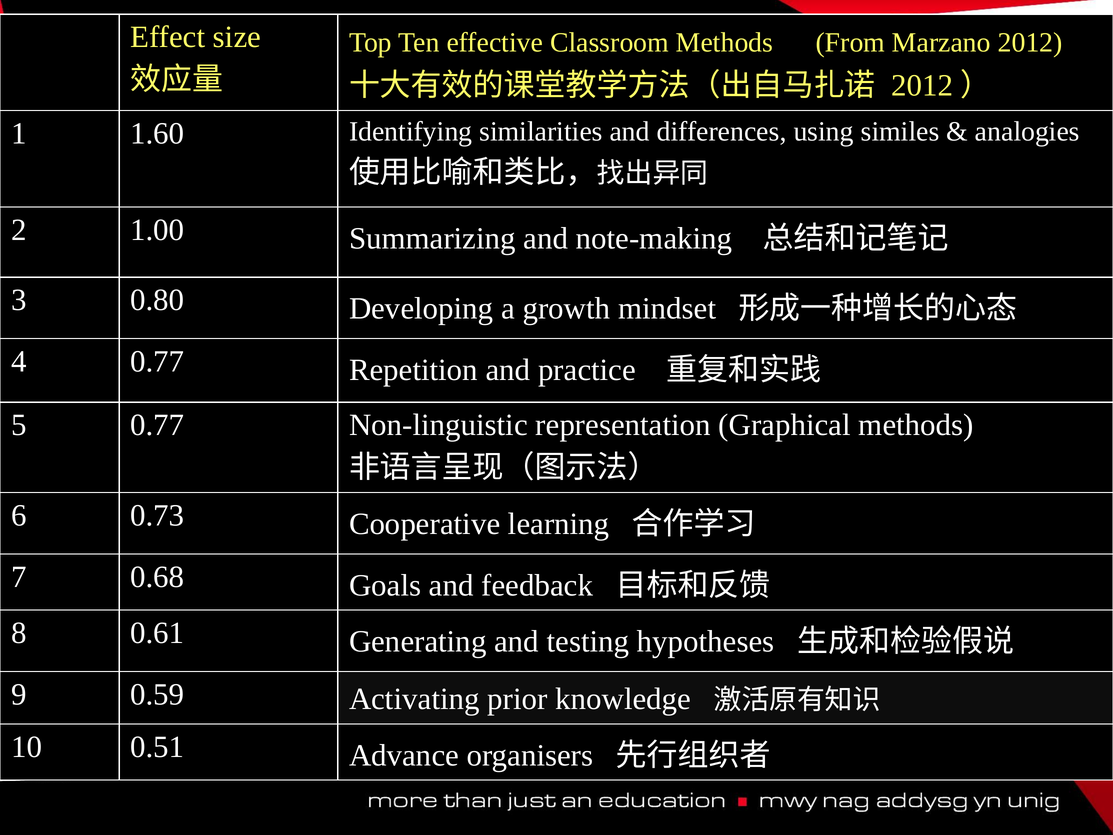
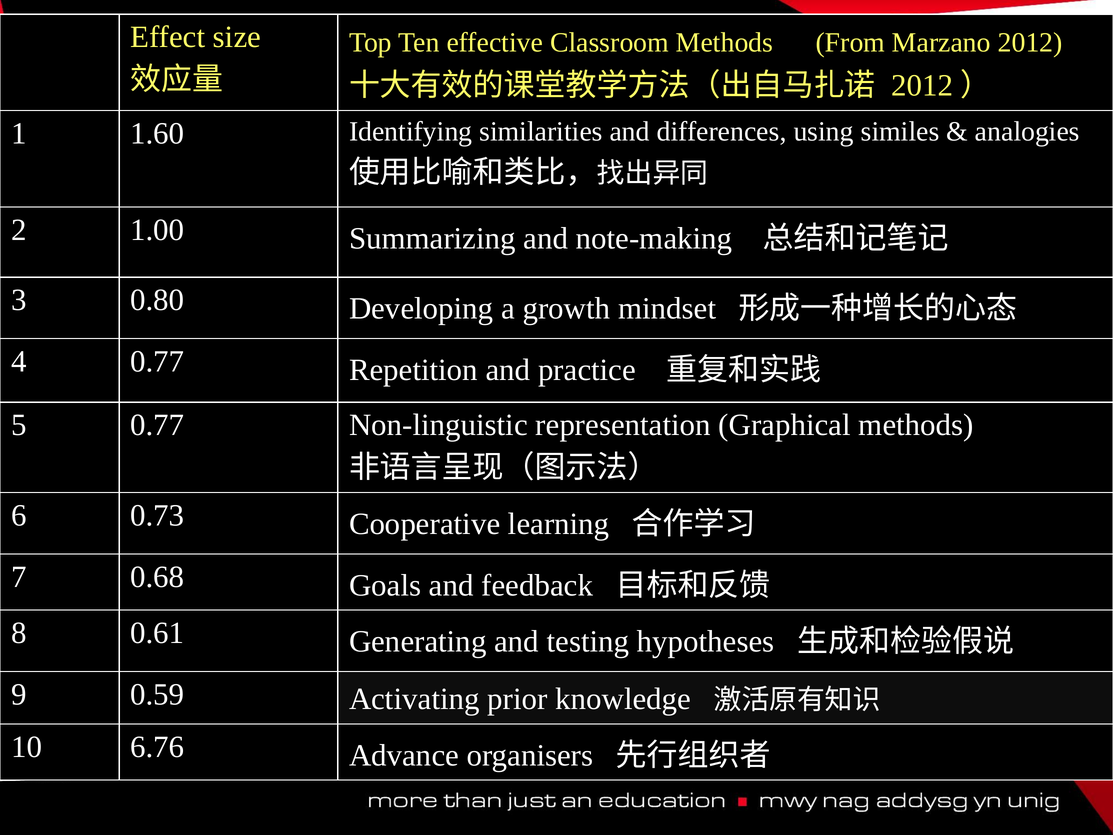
0.51: 0.51 -> 6.76
